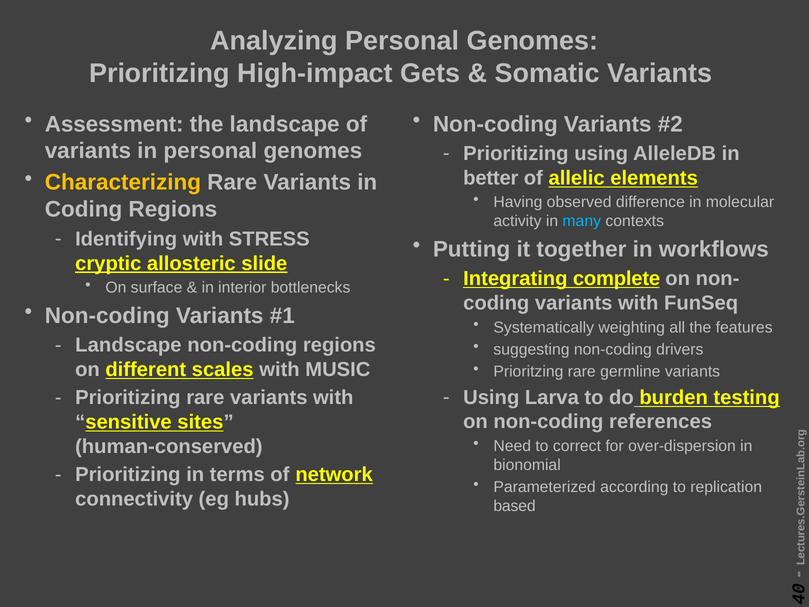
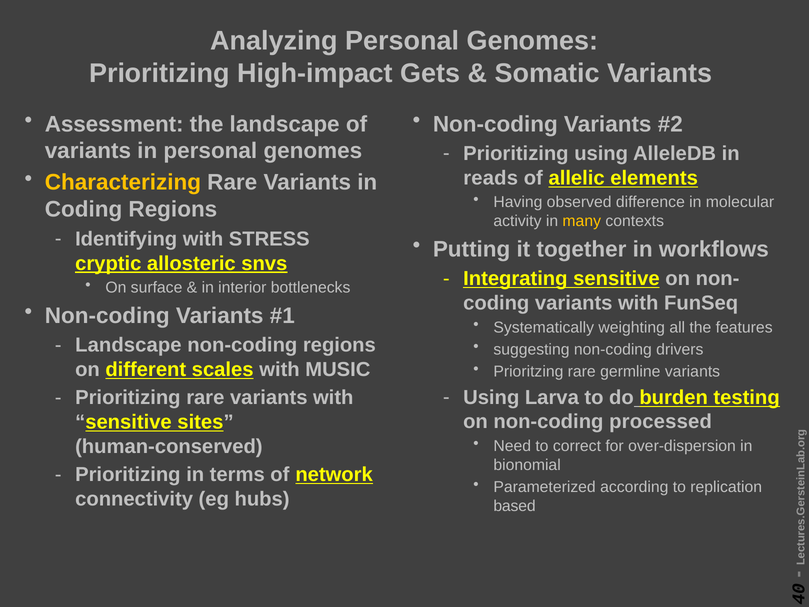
better: better -> reads
many colour: light blue -> yellow
slide: slide -> snvs
Integrating complete: complete -> sensitive
references: references -> processed
